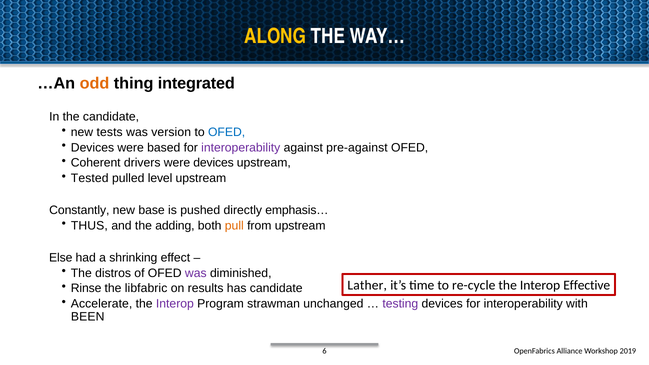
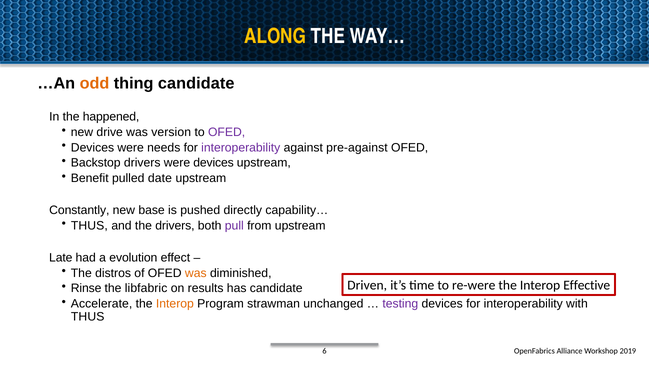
thing integrated: integrated -> candidate
the candidate: candidate -> happened
tests: tests -> drive
OFED at (227, 132) colour: blue -> purple
based: based -> needs
Coherent: Coherent -> Backstop
Tested: Tested -> Benefit
level: level -> date
emphasis…: emphasis… -> capability…
the adding: adding -> drivers
pull colour: orange -> purple
Else: Else -> Late
shrinking: shrinking -> evolution
was at (196, 273) colour: purple -> orange
Lather: Lather -> Driven
re-cycle: re-cycle -> re-were
Interop at (175, 304) colour: purple -> orange
BEEN at (88, 317): BEEN -> THUS
